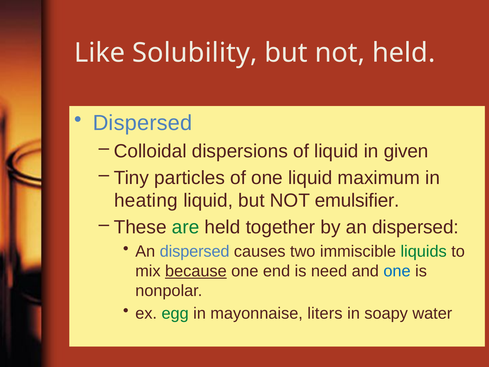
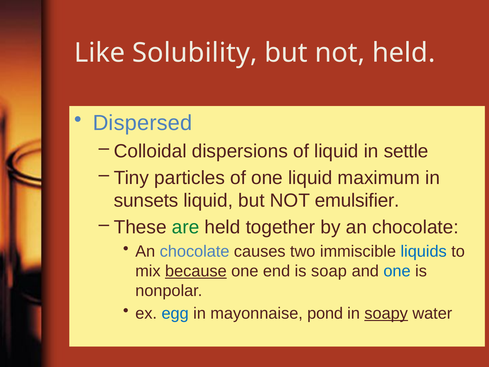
given: given -> settle
heating: heating -> sunsets
by an dispersed: dispersed -> chocolate
dispersed at (195, 251): dispersed -> chocolate
liquids colour: green -> blue
need: need -> soap
egg colour: green -> blue
liters: liters -> pond
soapy underline: none -> present
